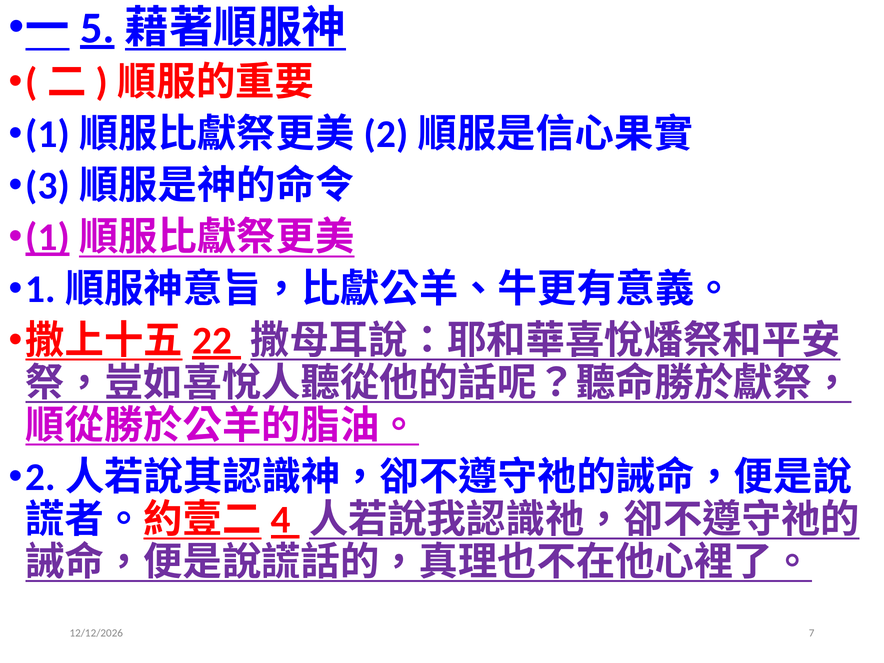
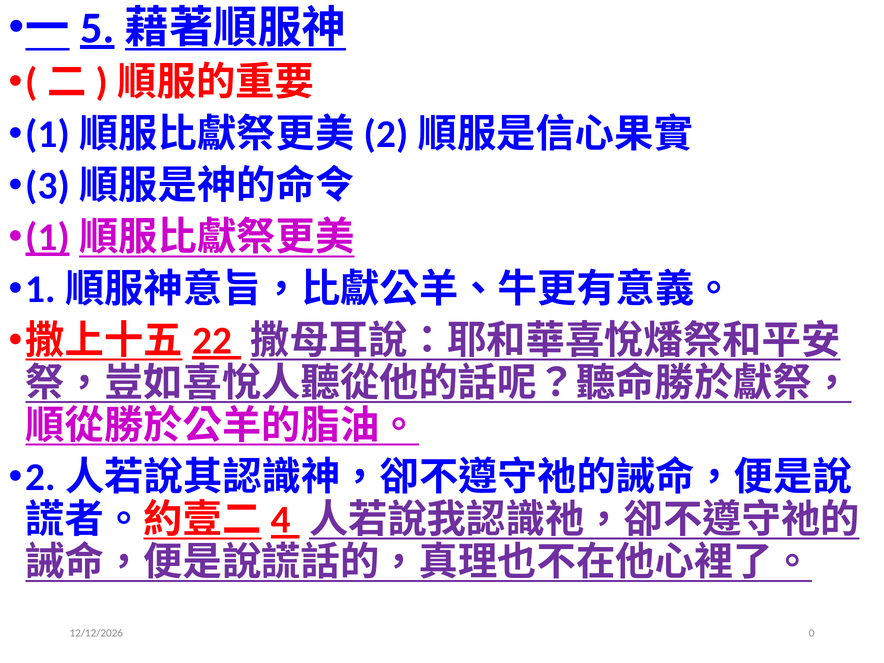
7: 7 -> 0
